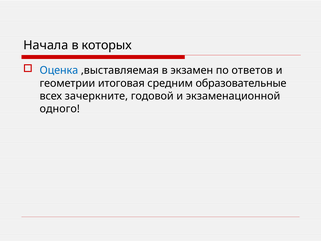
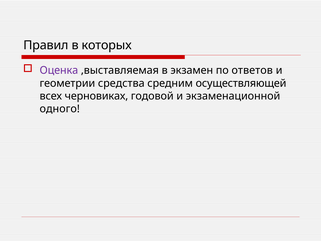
Начала: Начала -> Правил
Оценка colour: blue -> purple
итоговая: итоговая -> средства
образовательные: образовательные -> осуществляющей
зачеркните: зачеркните -> черновиках
